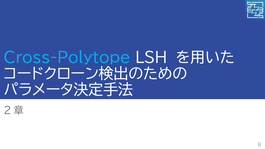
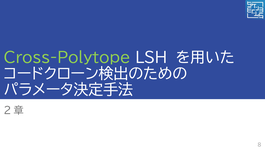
Cross-Polytope colour: light blue -> light green
